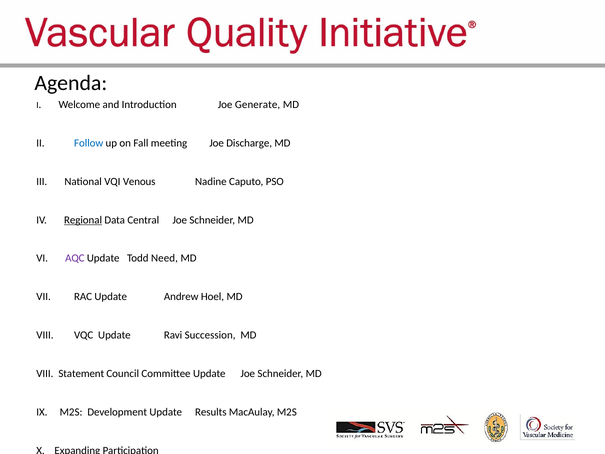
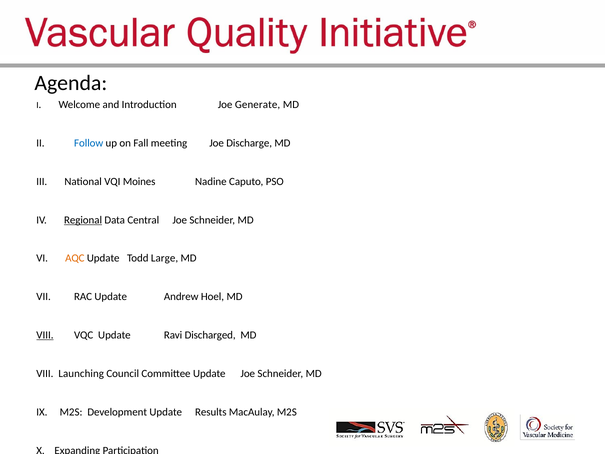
Venous: Venous -> Moines
AQC colour: purple -> orange
Need: Need -> Large
VIII at (45, 335) underline: none -> present
Succession: Succession -> Discharged
Statement: Statement -> Launching
